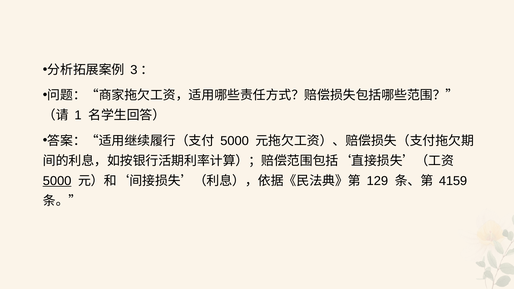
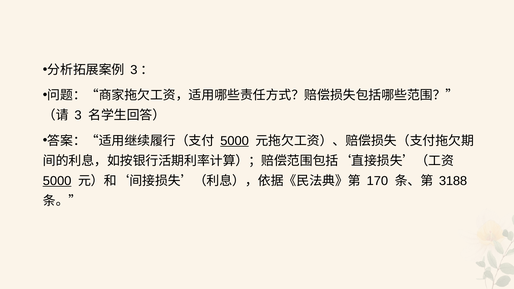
1: 1 -> 3
5000 at (235, 141) underline: none -> present
129: 129 -> 170
4159: 4159 -> 3188
